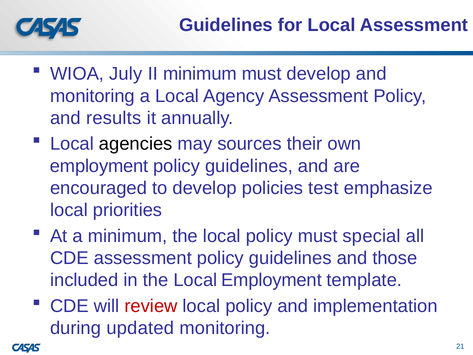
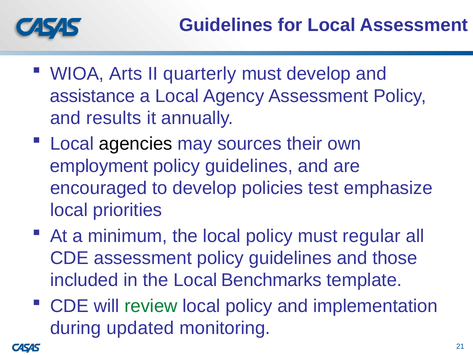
July: July -> Arts
II minimum: minimum -> quarterly
monitoring at (92, 96): monitoring -> assistance
special: special -> regular
Local Employment: Employment -> Benchmarks
review colour: red -> green
